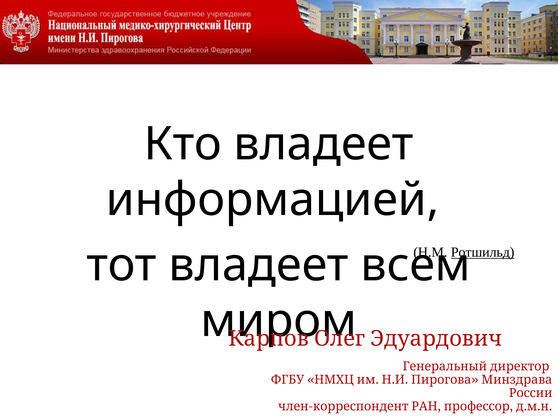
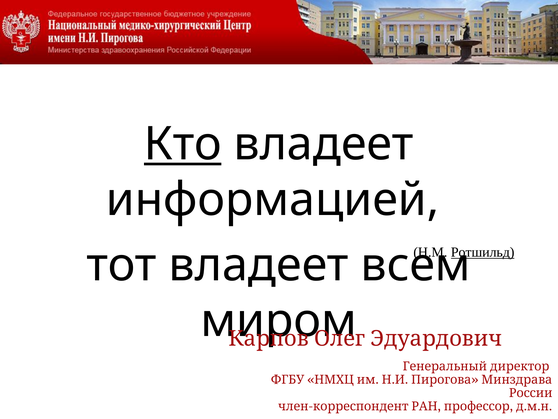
Кто underline: none -> present
